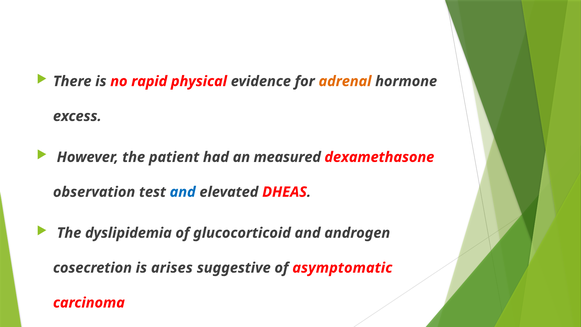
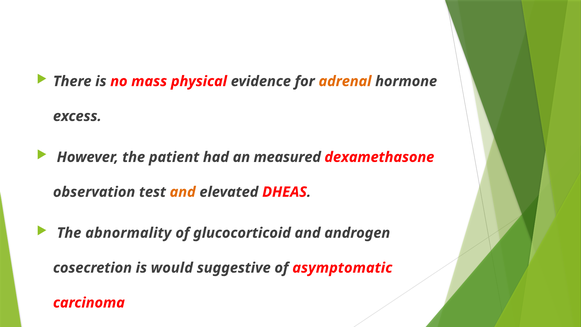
rapid: rapid -> mass
and at (183, 192) colour: blue -> orange
dyslipidemia: dyslipidemia -> abnormality
arises: arises -> would
